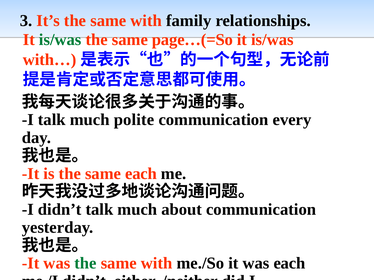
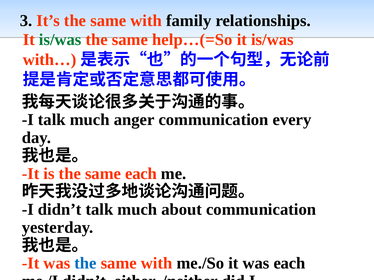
page…(=So: page…(=So -> help…(=So
polite: polite -> anger
the at (86, 264) colour: green -> blue
